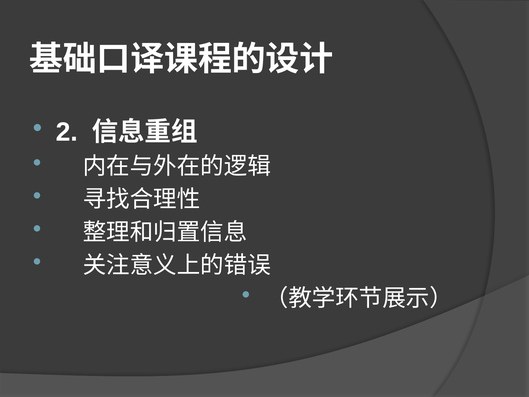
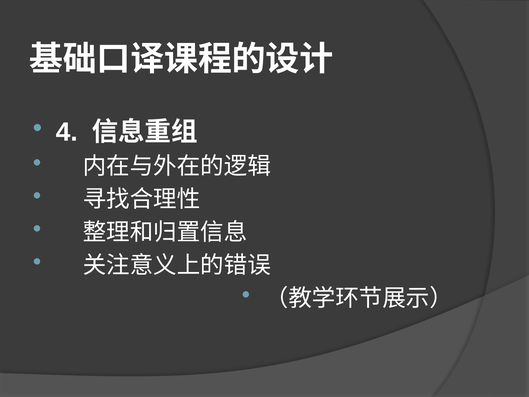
2: 2 -> 4
